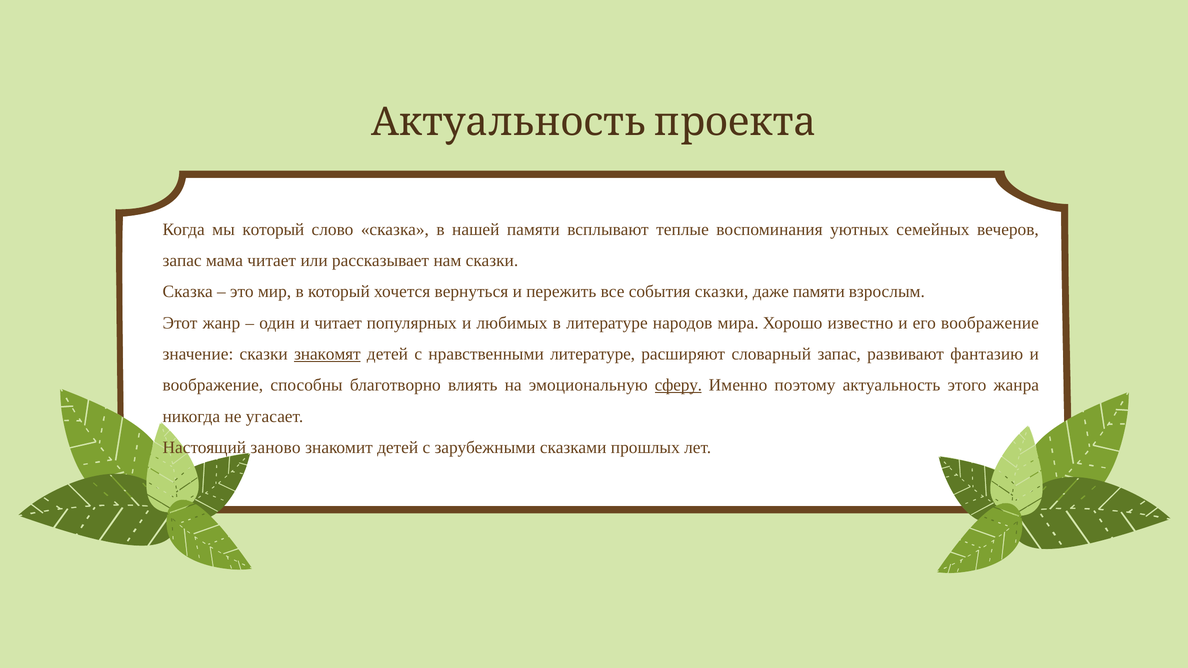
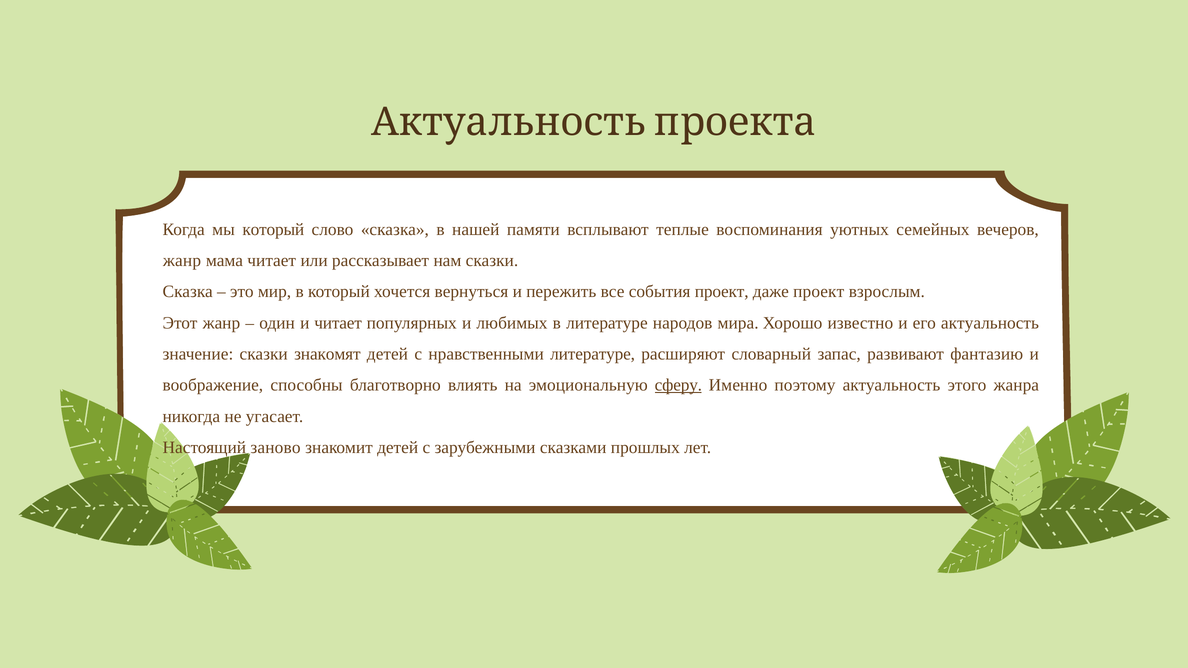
запас at (182, 261): запас -> жанр
события сказки: сказки -> проект
даже памяти: памяти -> проект
его воображение: воображение -> актуальность
знакомят underline: present -> none
